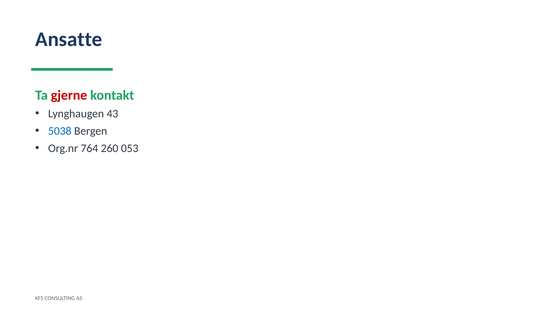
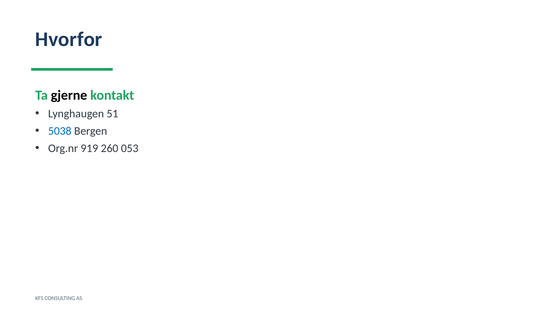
Ansatte: Ansatte -> Hvorfor
gjerne colour: red -> black
43: 43 -> 51
764: 764 -> 919
